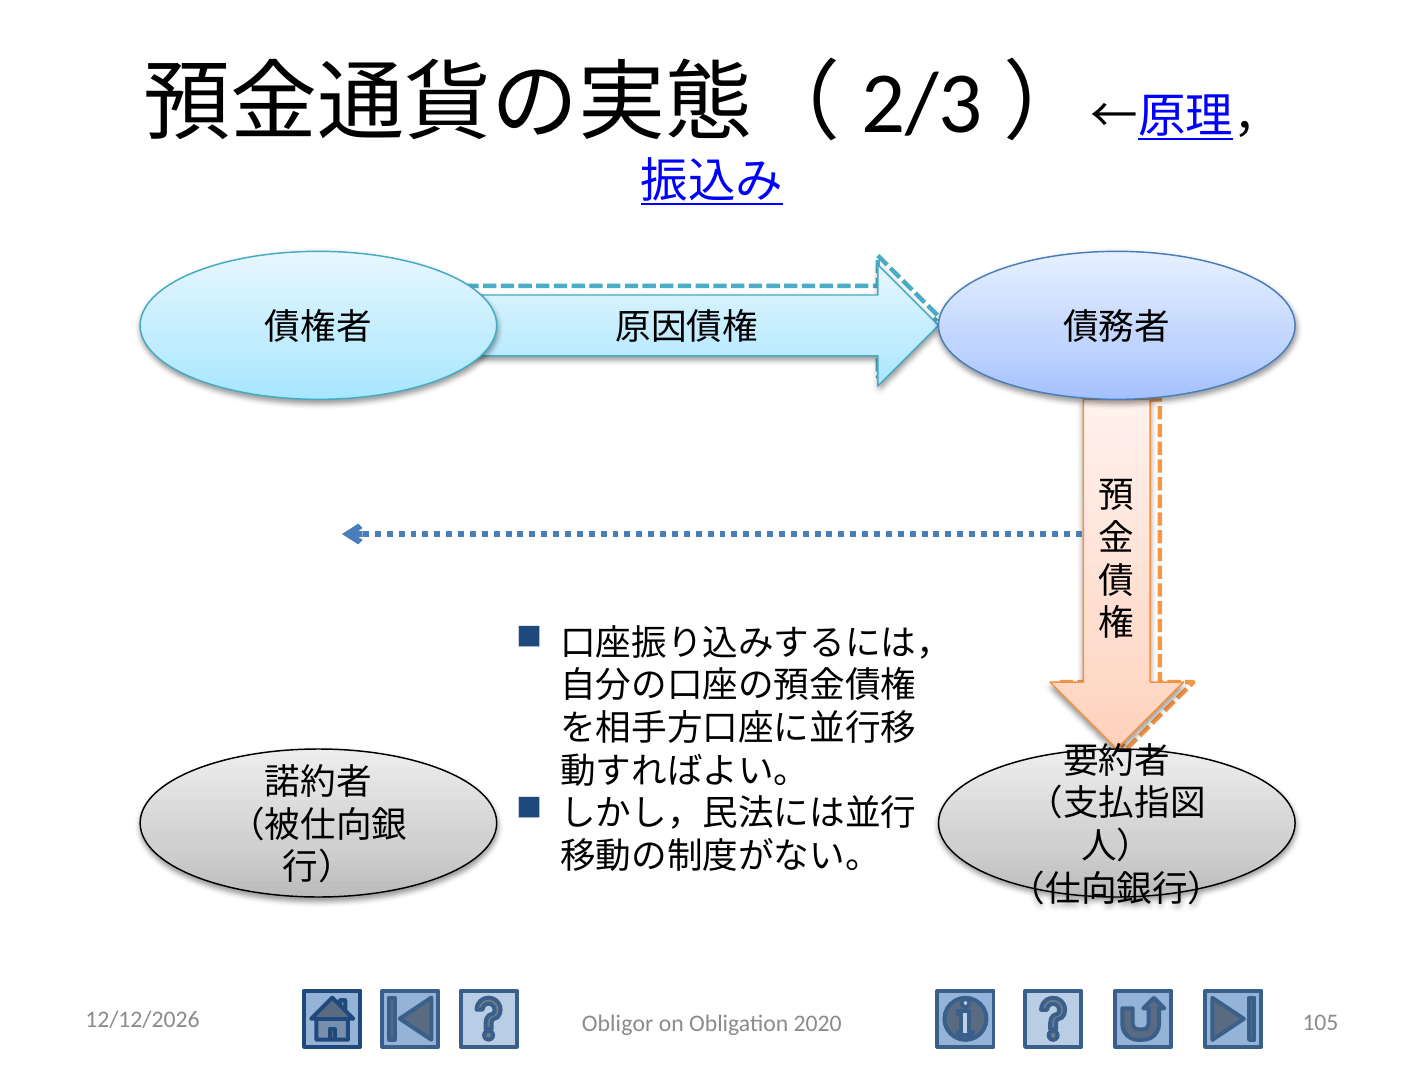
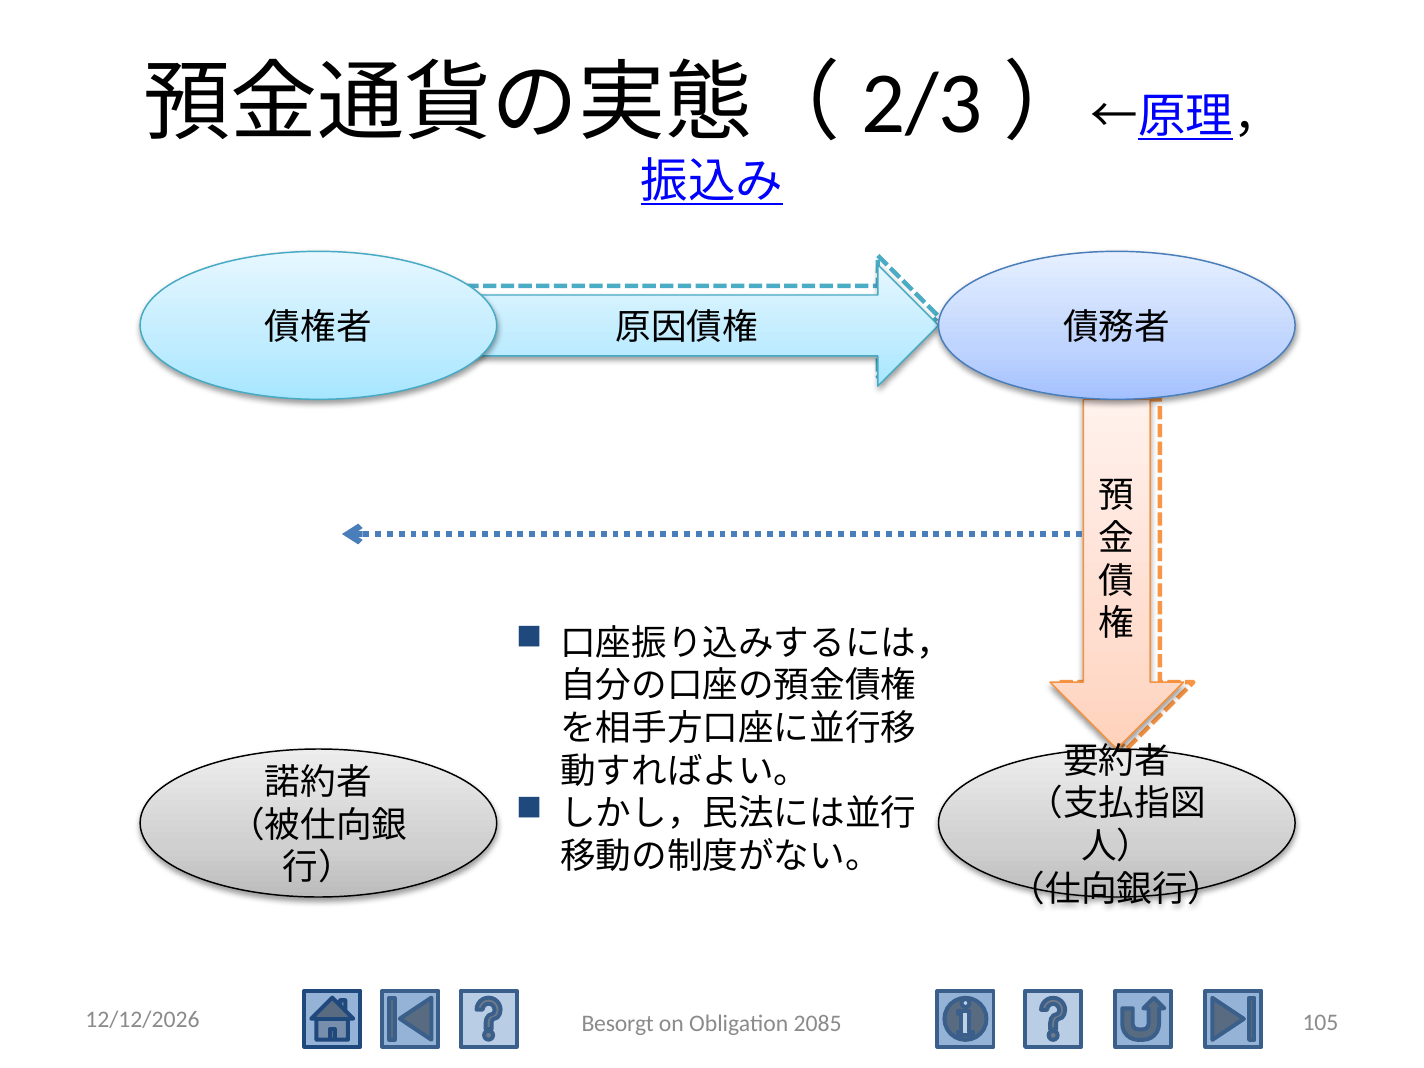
Obligor: Obligor -> Besorgt
2020: 2020 -> 2085
